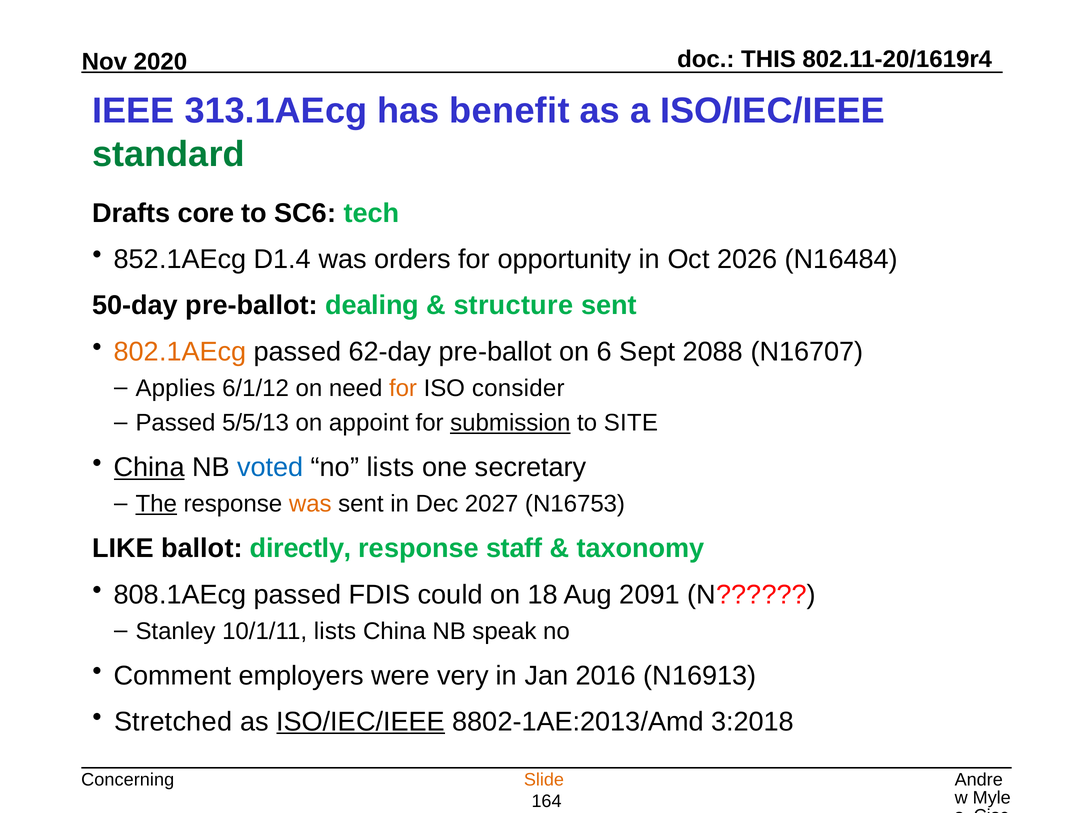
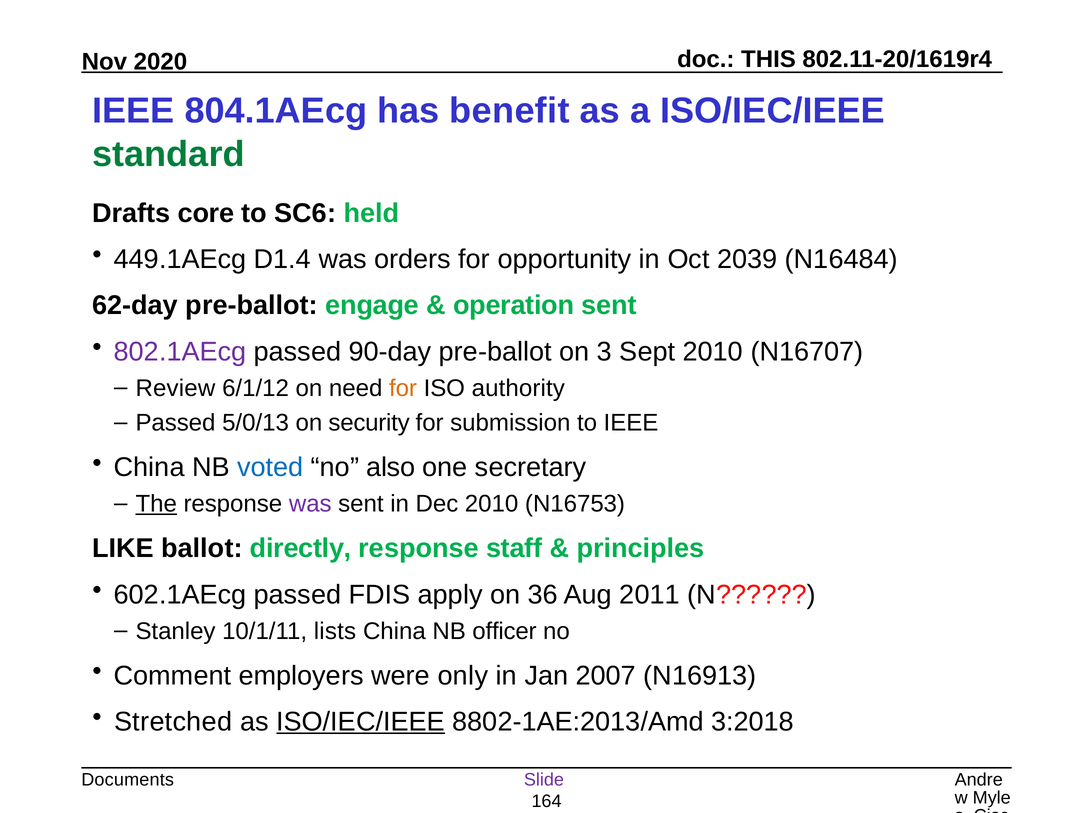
313.1AEcg: 313.1AEcg -> 804.1AEcg
tech: tech -> held
852.1AEcg: 852.1AEcg -> 449.1AEcg
2026: 2026 -> 2039
50-day: 50-day -> 62-day
dealing: dealing -> engage
structure: structure -> operation
802.1AEcg colour: orange -> purple
62-day: 62-day -> 90-day
6: 6 -> 3
Sept 2088: 2088 -> 2010
Applies: Applies -> Review
consider: consider -> authority
5/5/13: 5/5/13 -> 5/0/13
appoint: appoint -> security
submission underline: present -> none
to SITE: SITE -> IEEE
China at (149, 468) underline: present -> none
no lists: lists -> also
was at (310, 504) colour: orange -> purple
Dec 2027: 2027 -> 2010
taxonomy: taxonomy -> principles
808.1AEcg: 808.1AEcg -> 602.1AEcg
could: could -> apply
18: 18 -> 36
2091: 2091 -> 2011
speak: speak -> officer
very: very -> only
2016: 2016 -> 2007
Concerning: Concerning -> Documents
Slide colour: orange -> purple
